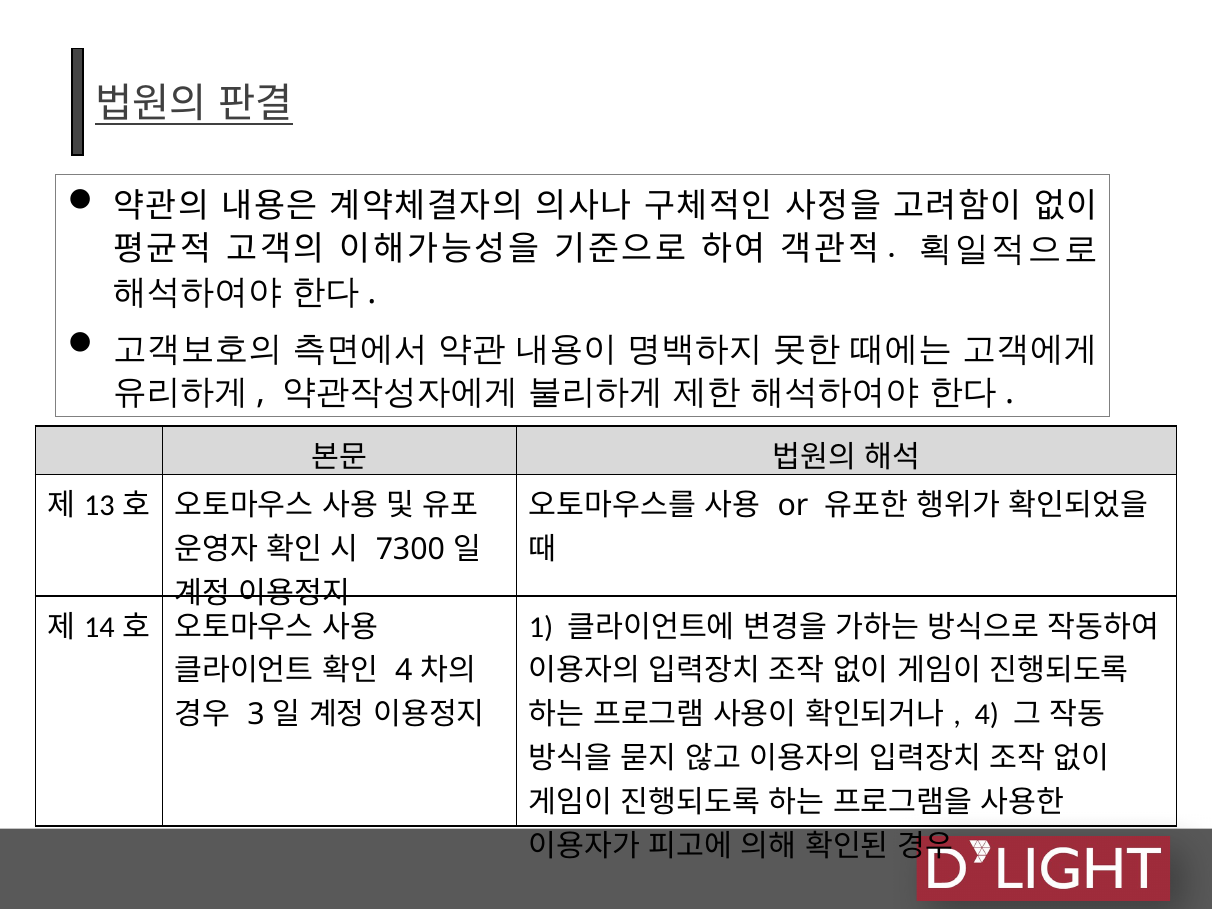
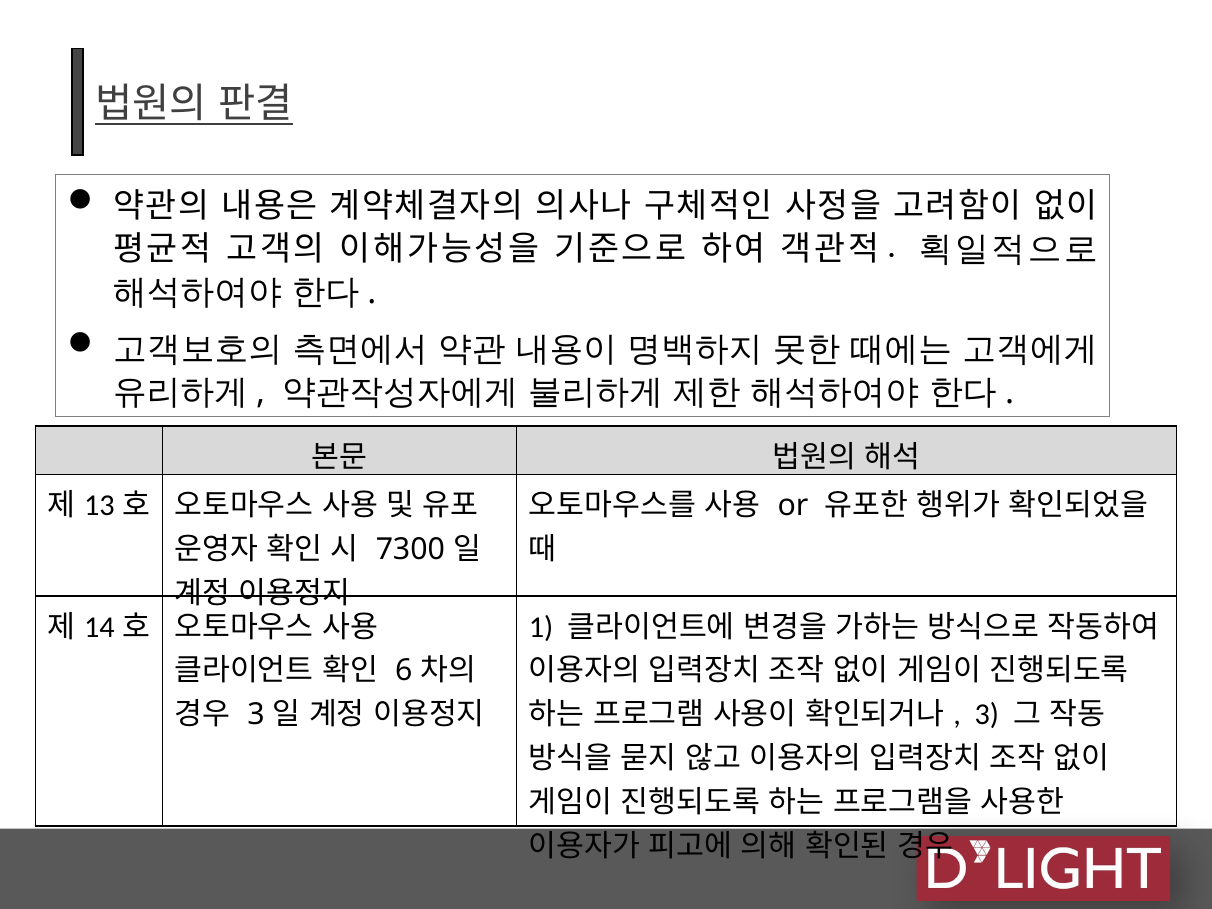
4 at (404, 671): 4 -> 6
4 at (987, 715): 4 -> 3
